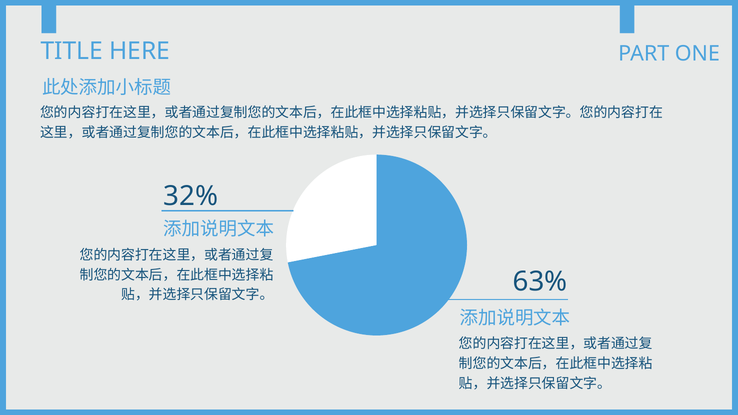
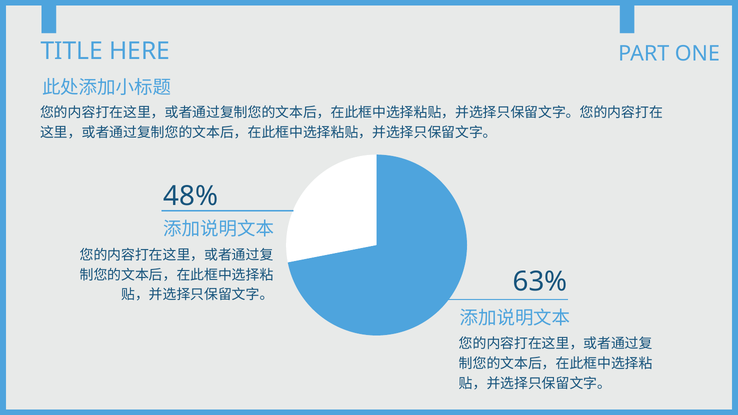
32%: 32% -> 48%
